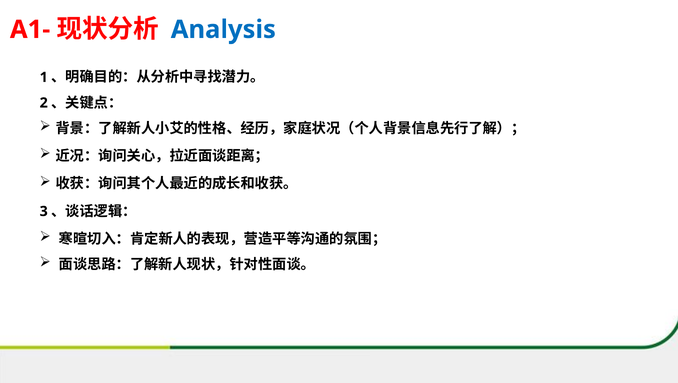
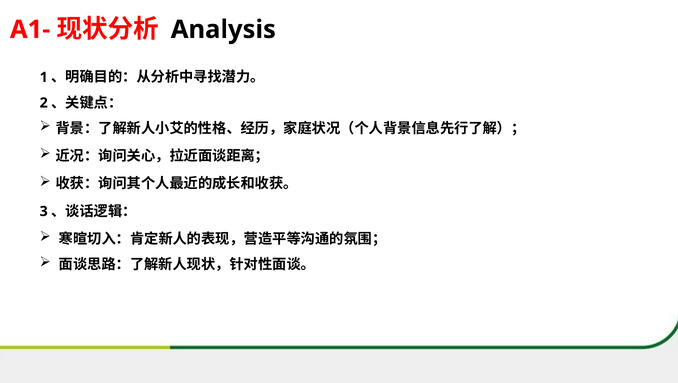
Analysis colour: blue -> black
